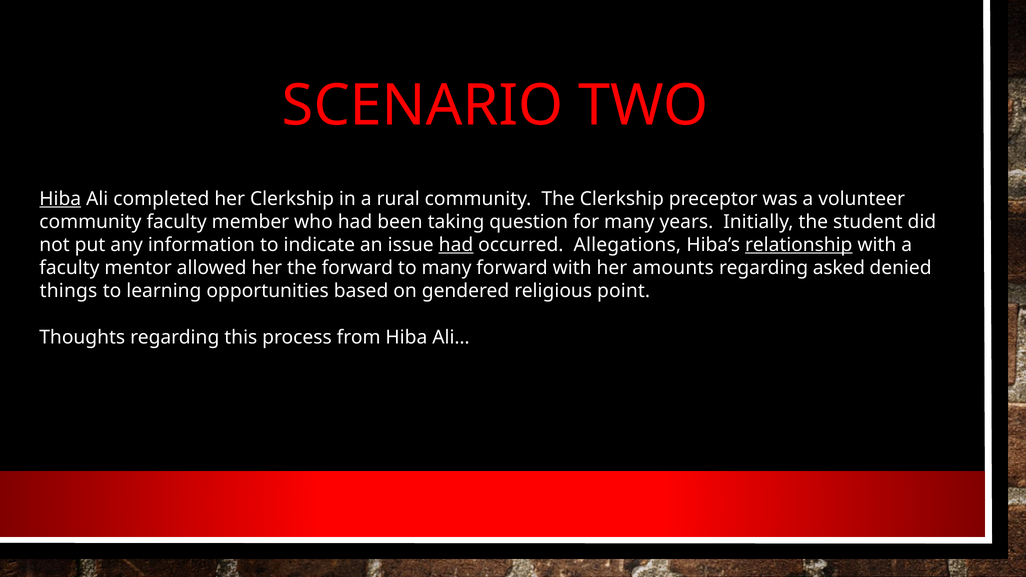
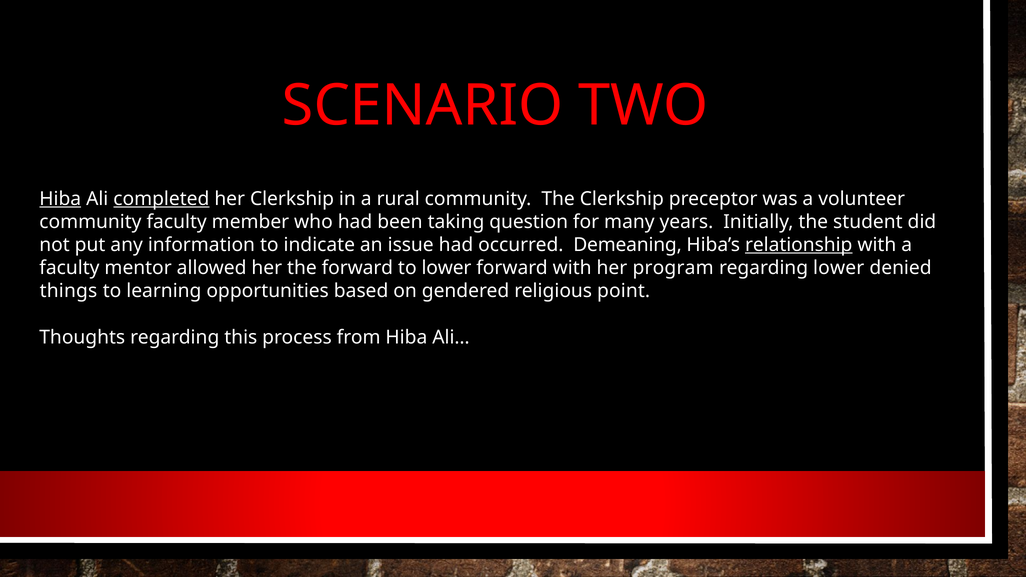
completed underline: none -> present
had at (456, 245) underline: present -> none
Allegations: Allegations -> Demeaning
to many: many -> lower
amounts: amounts -> program
regarding asked: asked -> lower
